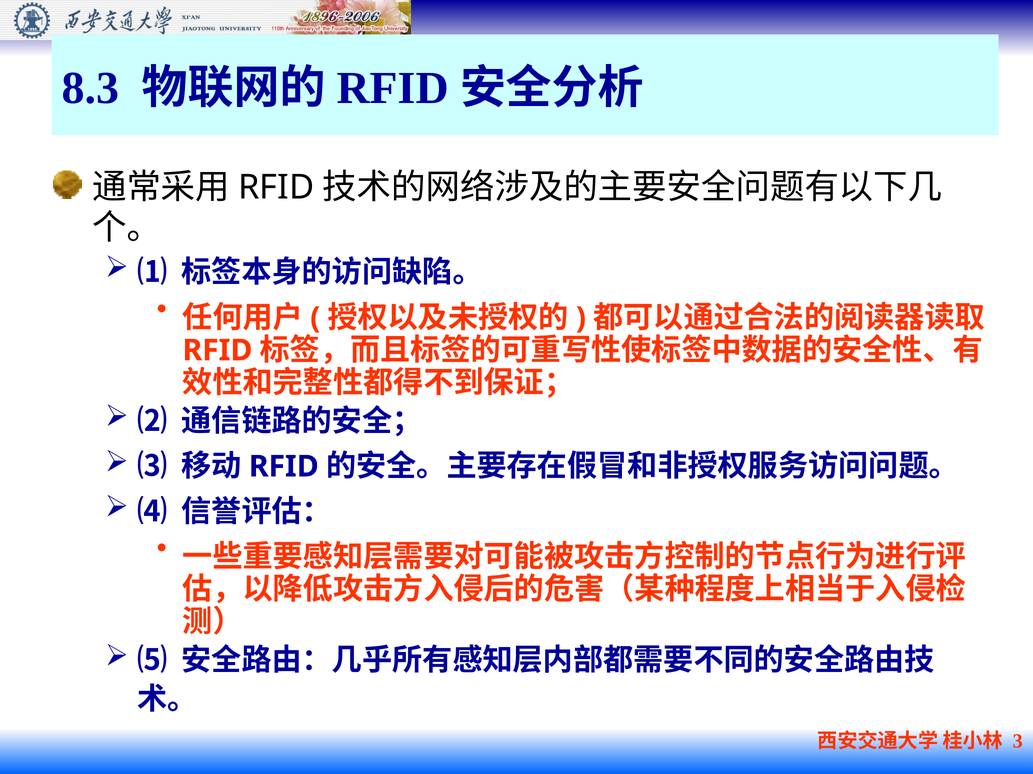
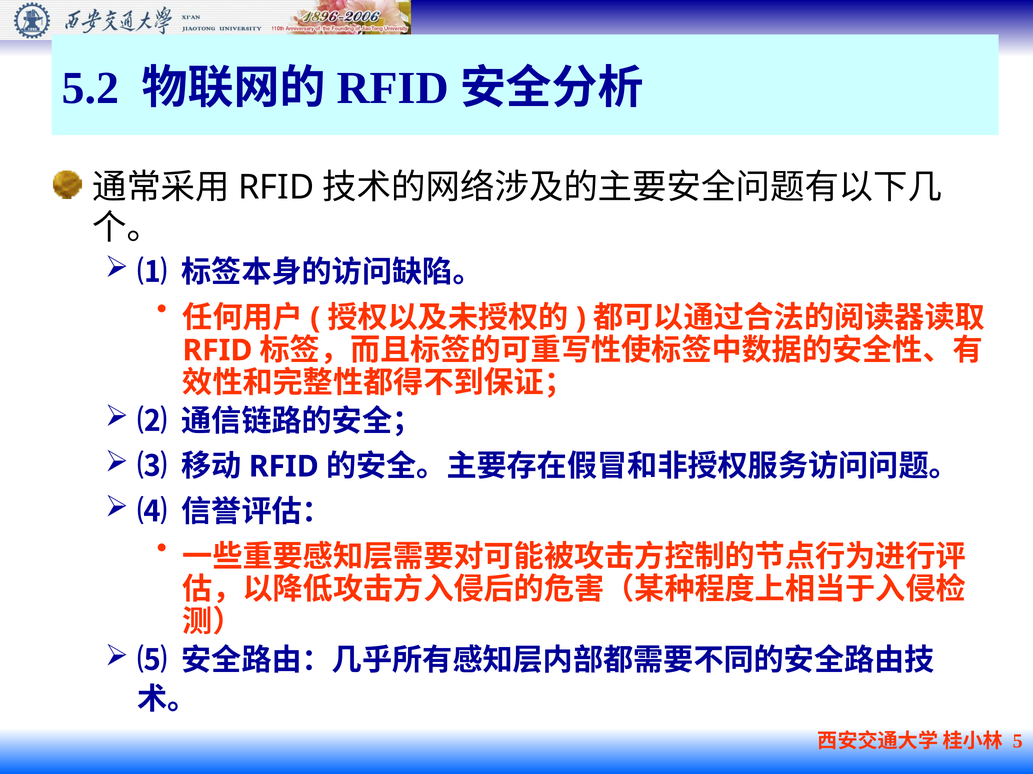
8.3: 8.3 -> 5.2
3: 3 -> 5
